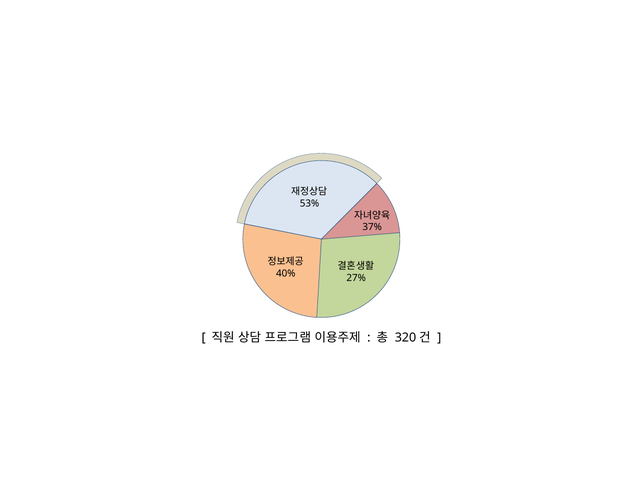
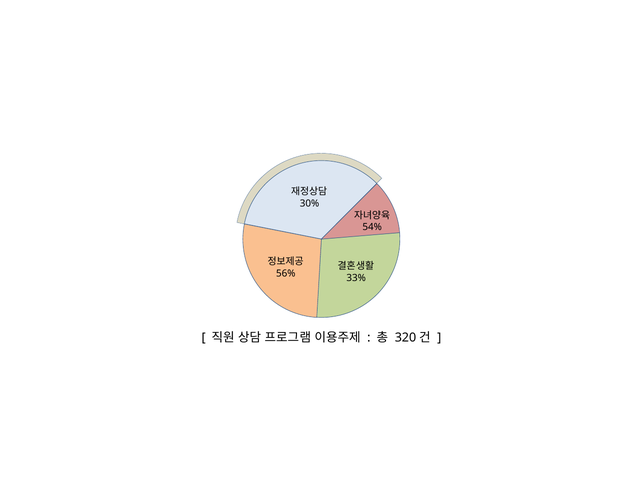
53%: 53% -> 30%
37%: 37% -> 54%
40%: 40% -> 56%
27%: 27% -> 33%
